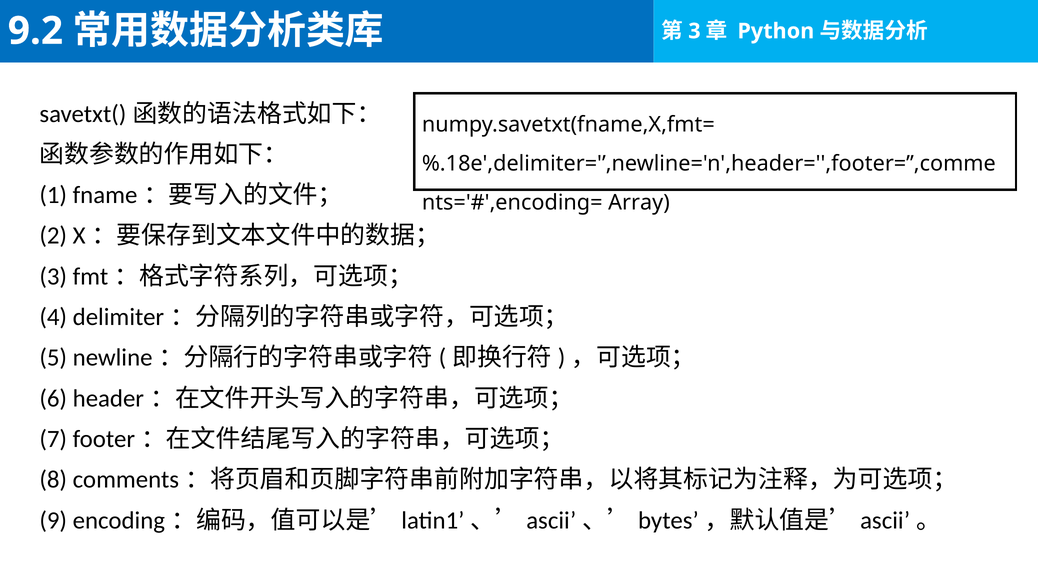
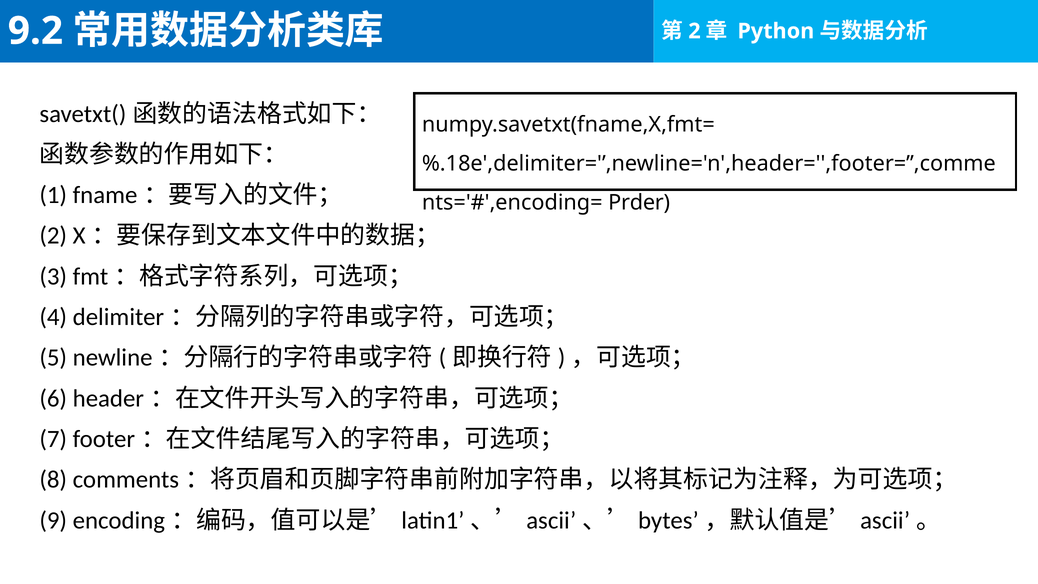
3 at (694, 31): 3 -> 2
Array: Array -> Prder
